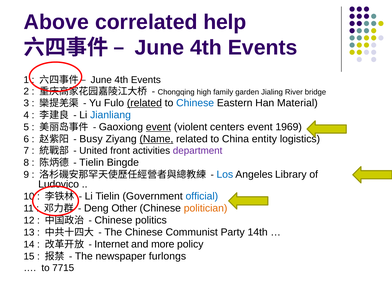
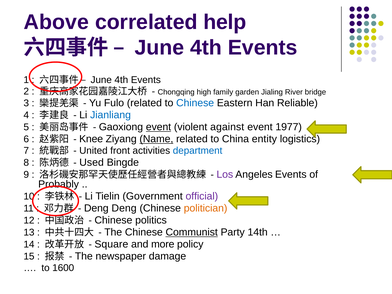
related at (144, 103) underline: present -> none
Material: Material -> Reliable
centers: centers -> against
1969: 1969 -> 1977
Busy: Busy -> Knee
department colour: purple -> blue
Tielin at (92, 162): Tielin -> Used
Los colour: blue -> purple
Angeles Library: Library -> Events
Ludovico: Ludovico -> Probably
official colour: blue -> purple
Deng Other: Other -> Deng
Communist underline: none -> present
Internet: Internet -> Square
furlongs: furlongs -> damage
7715: 7715 -> 1600
